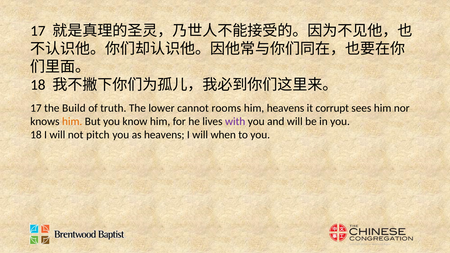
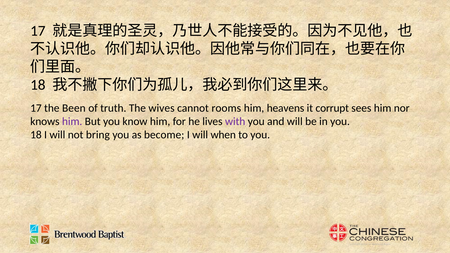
Build: Build -> Been
lower: lower -> wives
him at (72, 122) colour: orange -> purple
pitch: pitch -> bring
as heavens: heavens -> become
